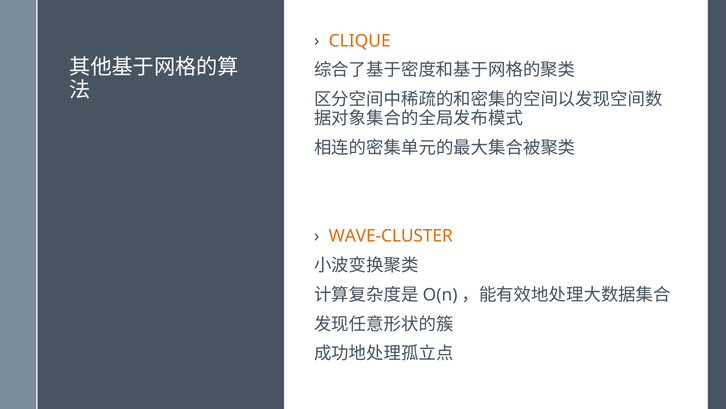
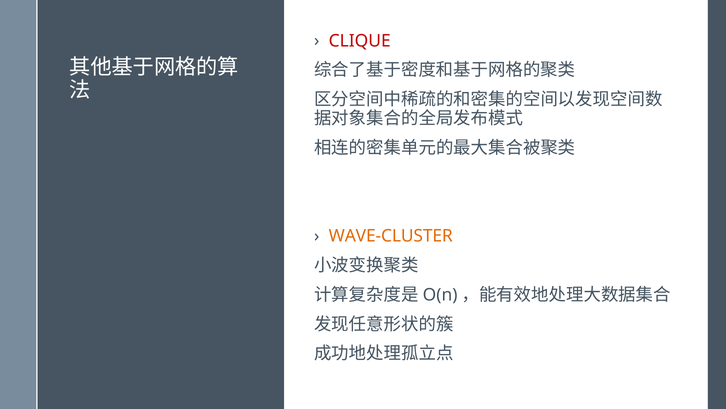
CLIQUE colour: orange -> red
